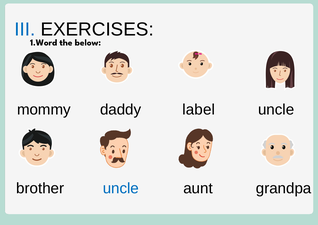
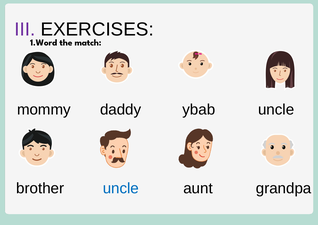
III colour: blue -> purple
below: below -> match
label: label -> ybab
